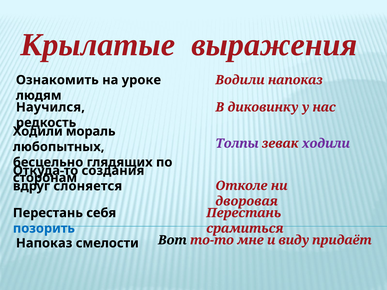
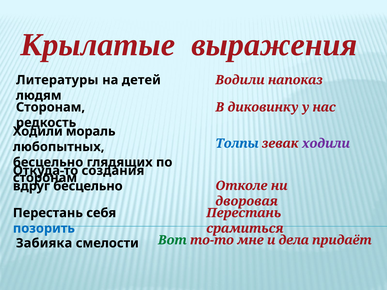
Ознакомить: Ознакомить -> Литературы
уроке: уроке -> детей
Научился at (50, 107): Научился -> Сторонам
Толпы colour: purple -> blue
слоняется at (88, 186): слоняется -> бесцельно
Напоказ at (44, 243): Напоказ -> Забияка
Вот colour: black -> green
виду: виду -> дела
